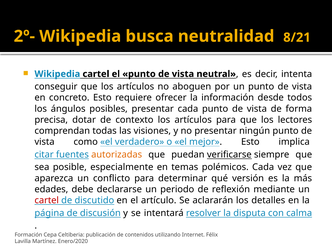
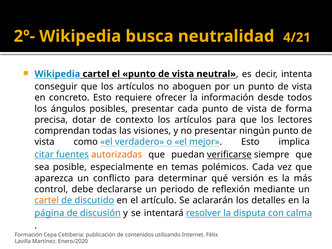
8/21: 8/21 -> 4/21
edades: edades -> control
cartel at (47, 200) colour: red -> orange
